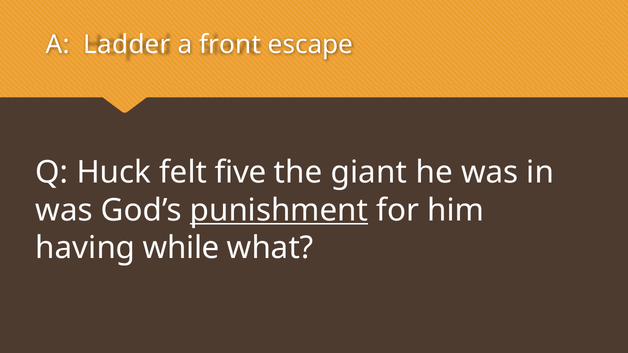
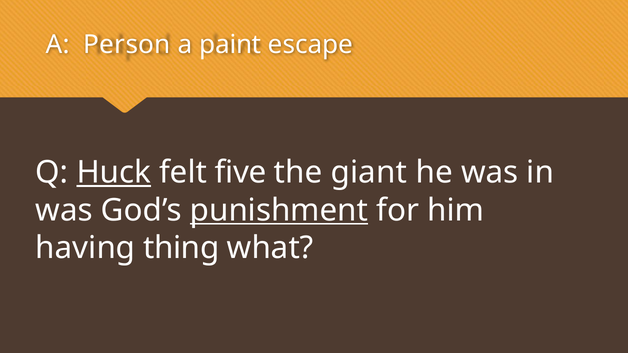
Ladder: Ladder -> Person
front: front -> paint
Huck underline: none -> present
while: while -> thing
